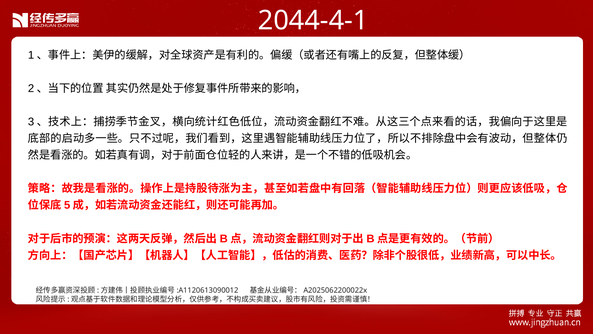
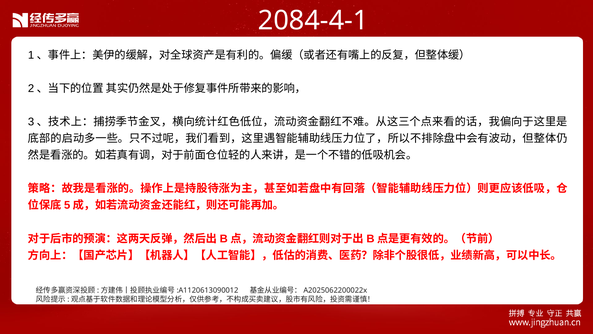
2044-4-1: 2044-4-1 -> 2084-4-1
